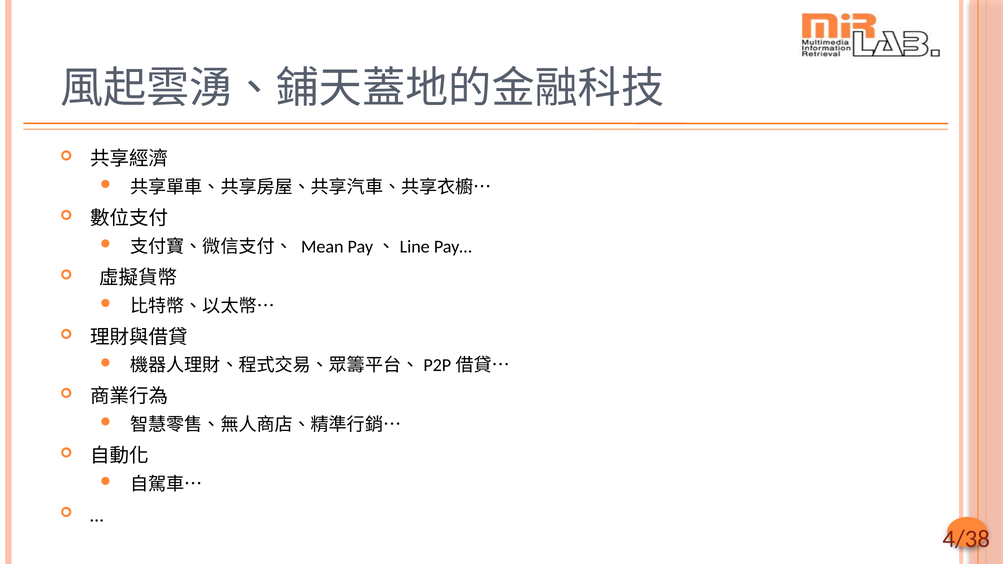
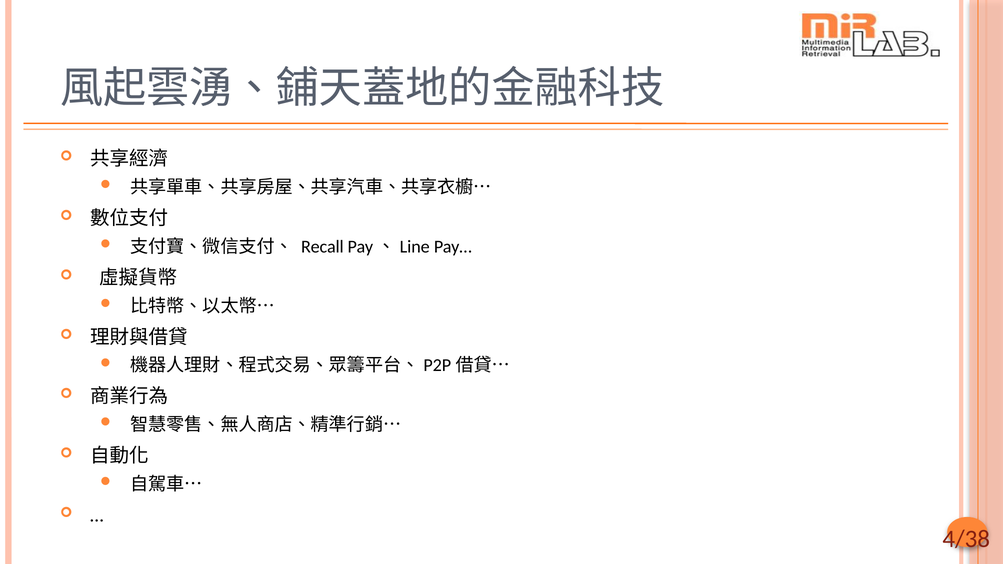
Mean: Mean -> Recall
